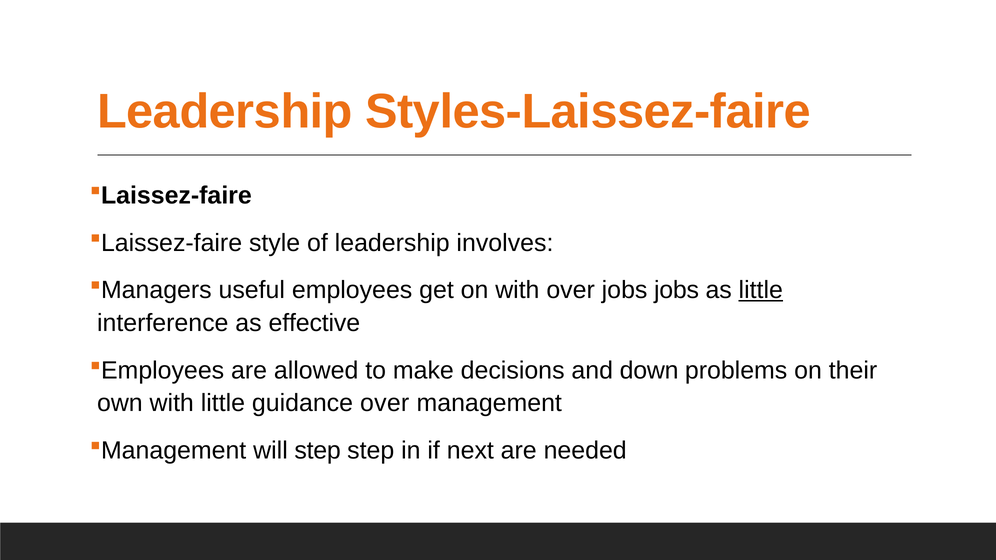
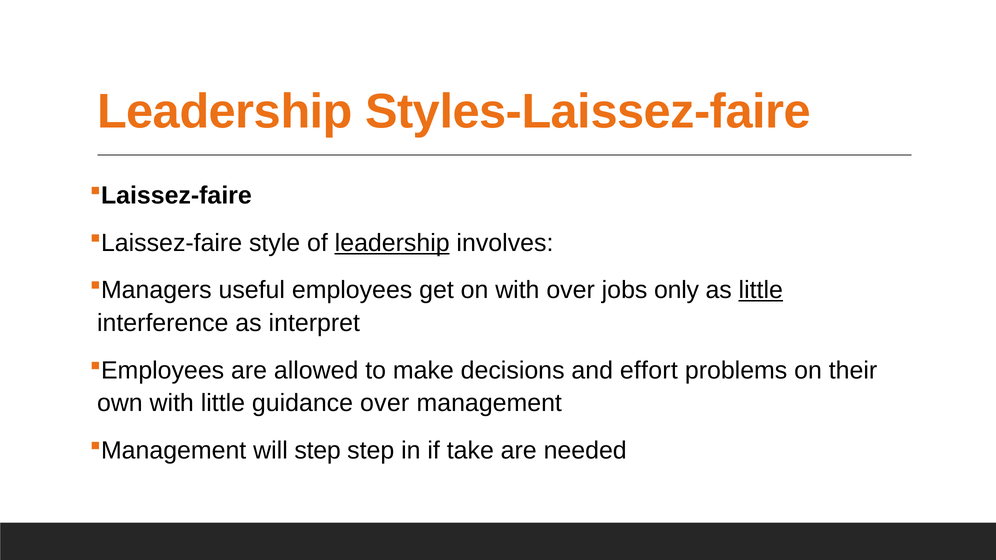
leadership at (392, 243) underline: none -> present
jobs jobs: jobs -> only
effective: effective -> interpret
down: down -> effort
next: next -> take
